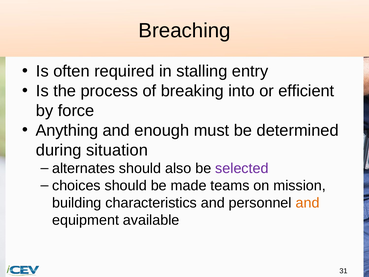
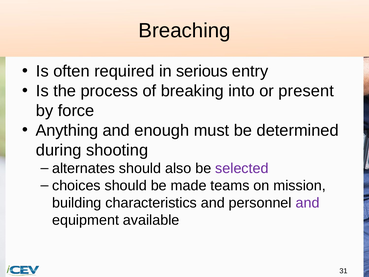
stalling: stalling -> serious
efficient: efficient -> present
situation: situation -> shooting
and at (308, 203) colour: orange -> purple
